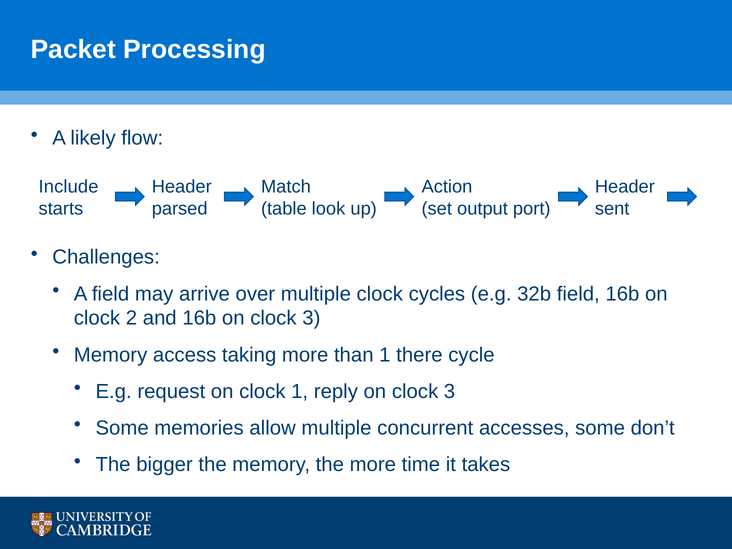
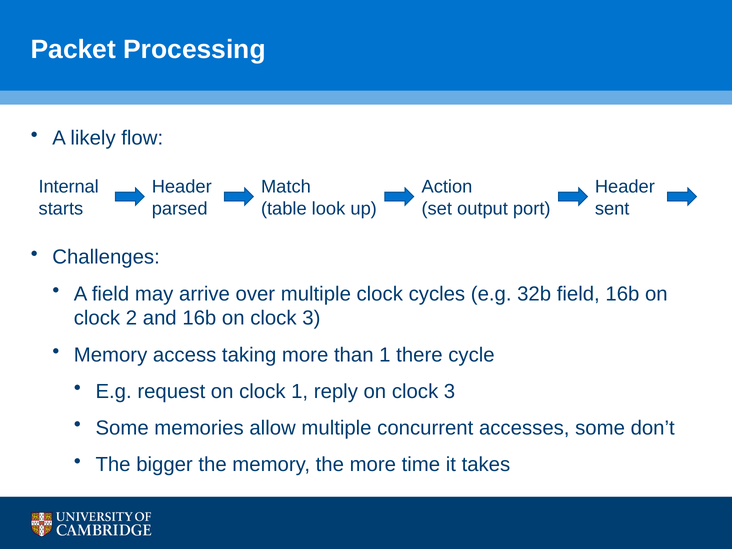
Include: Include -> Internal
